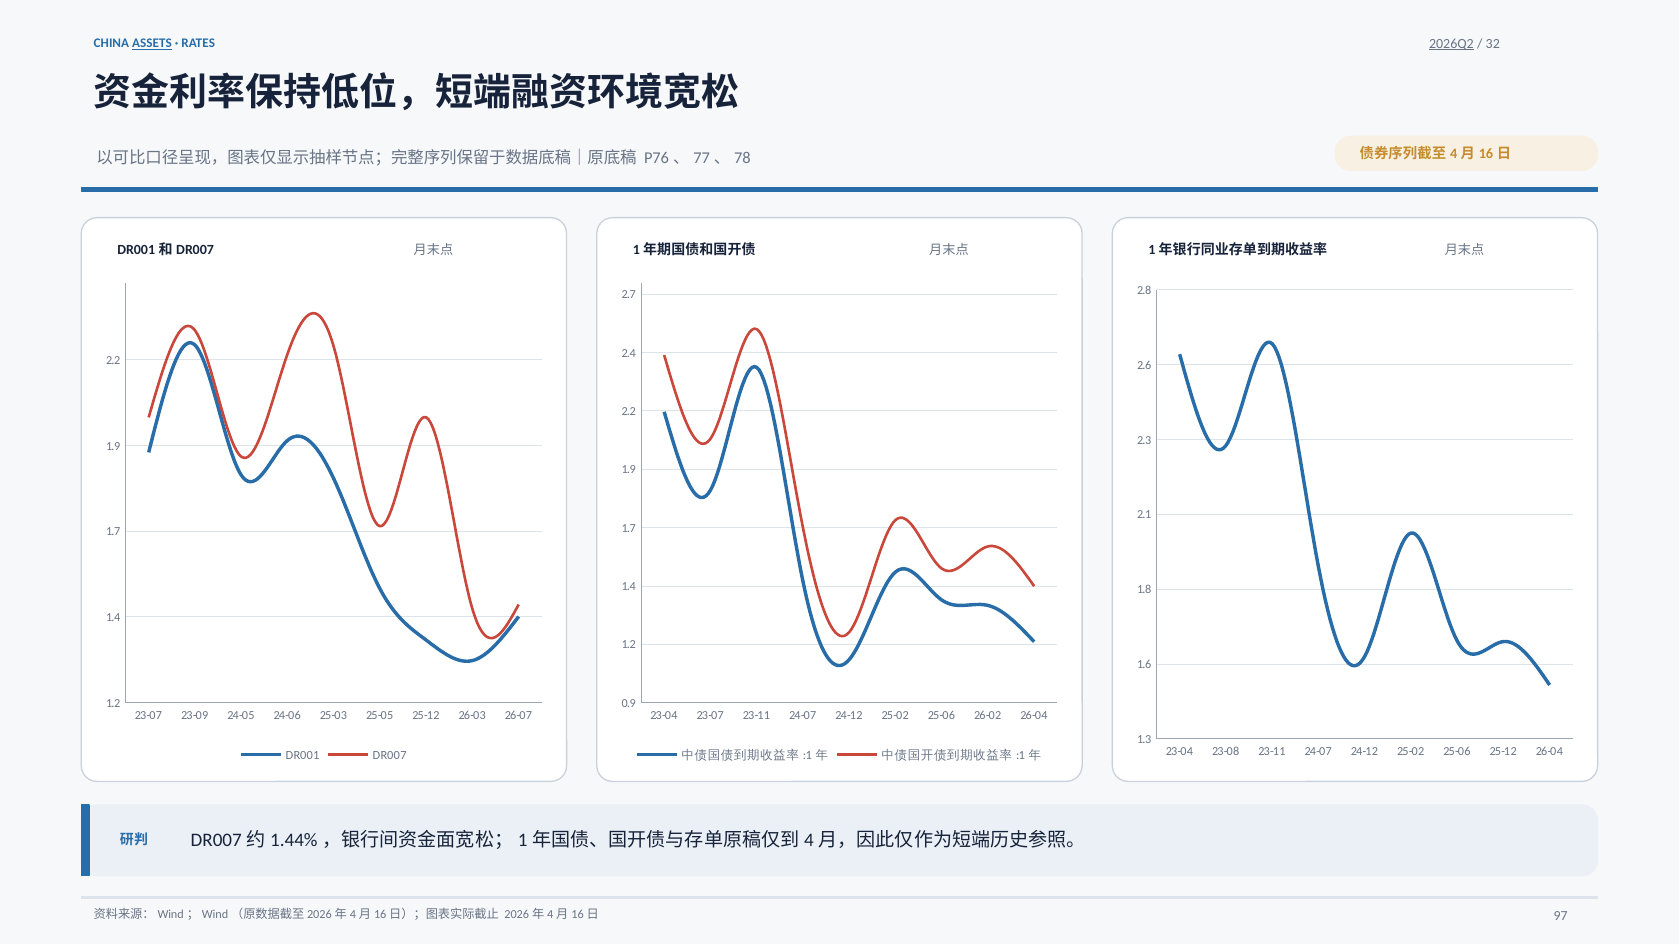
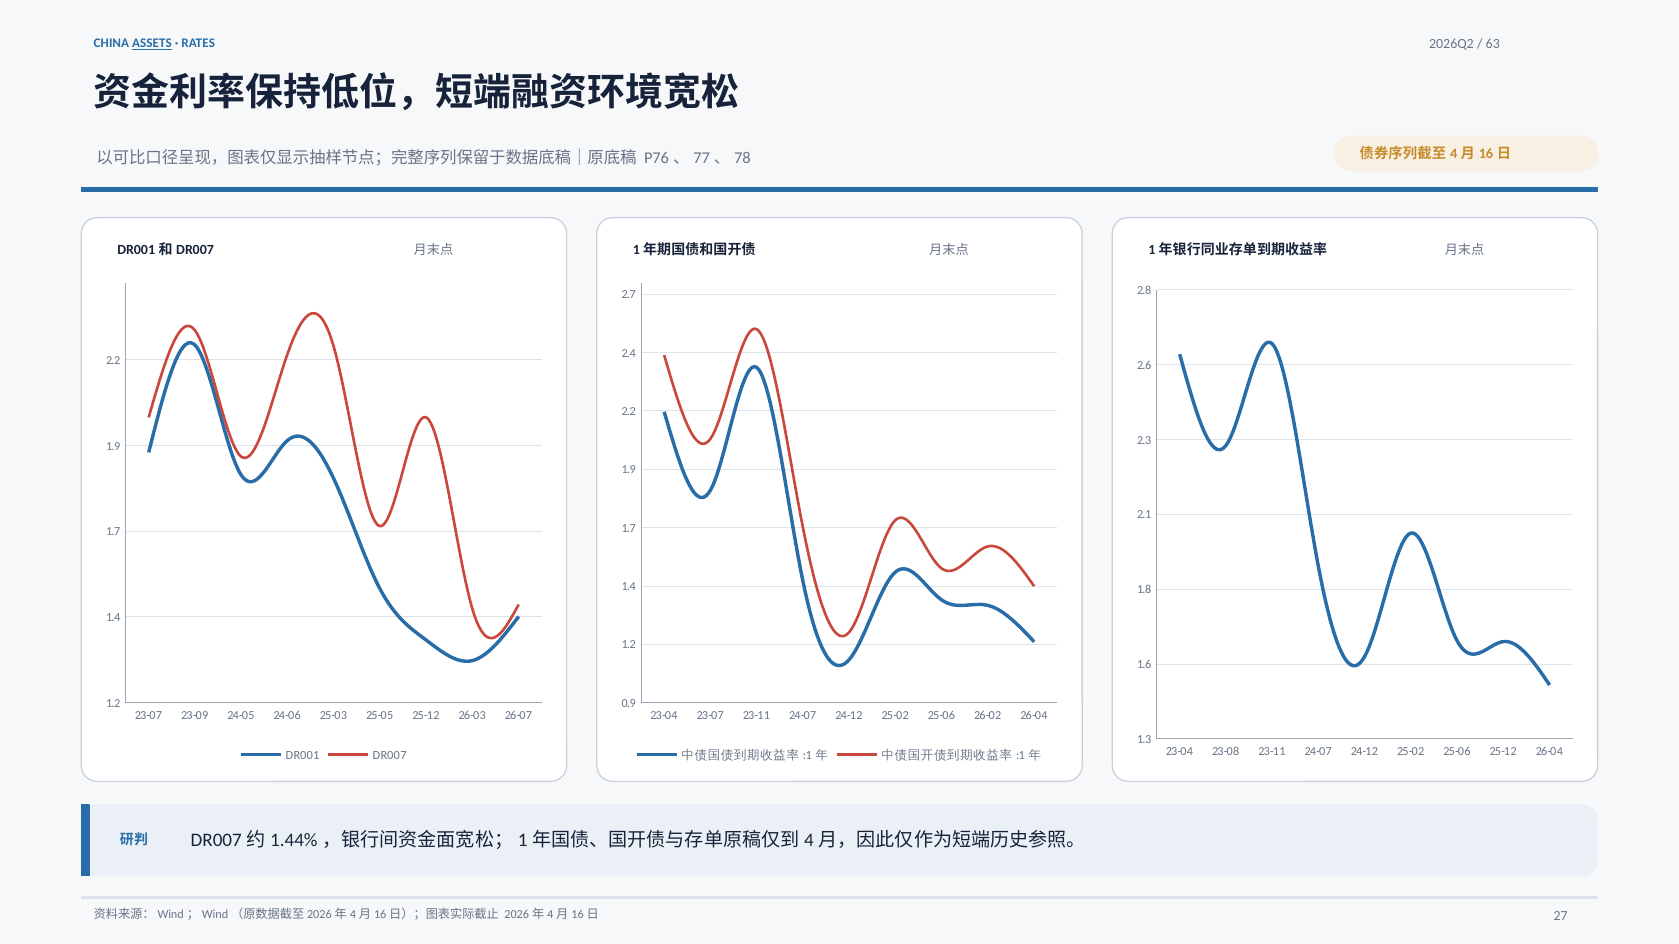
2026Q2 underline: present -> none
32: 32 -> 63
97: 97 -> 27
